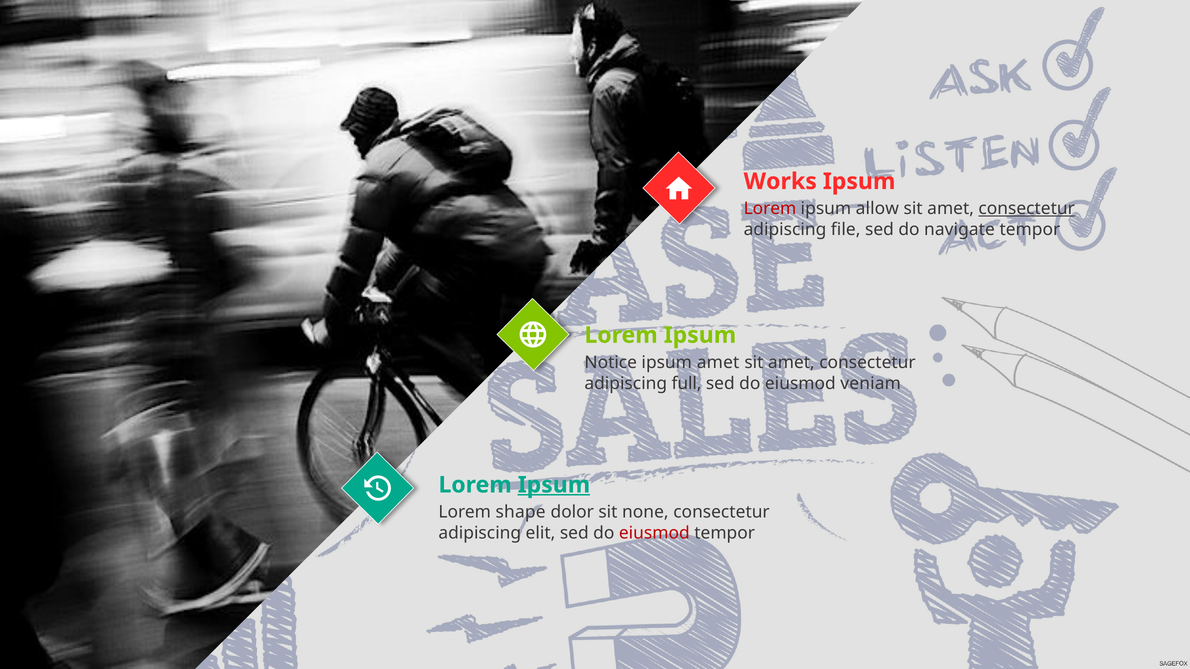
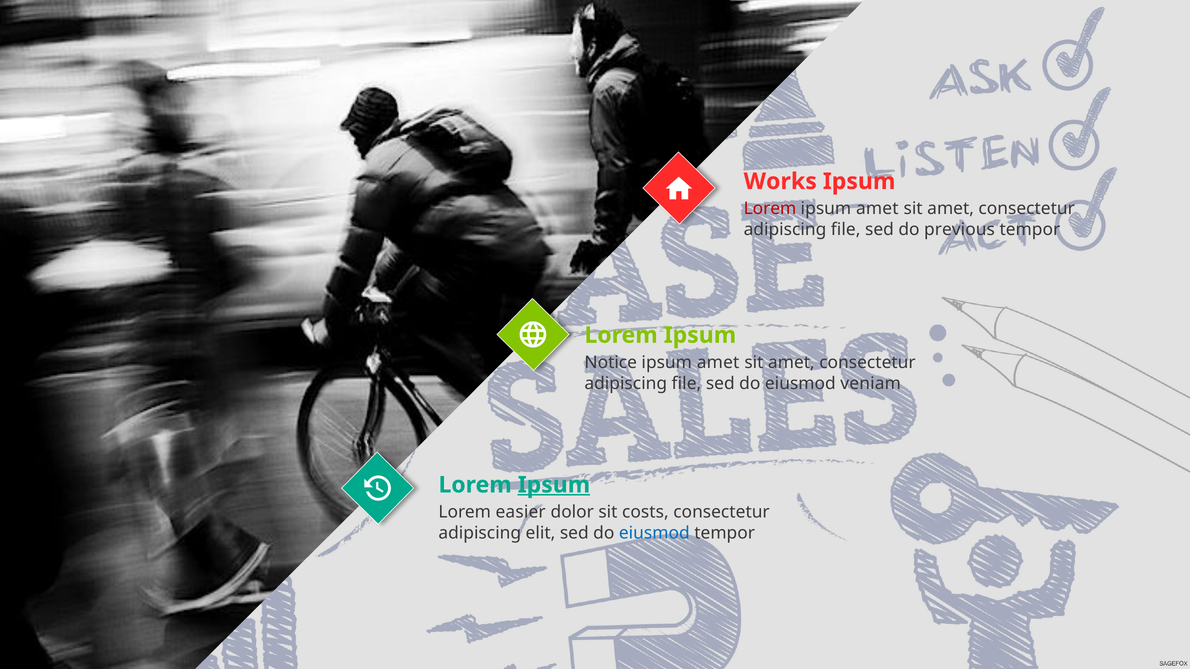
allow at (877, 209): allow -> amet
consectetur at (1027, 209) underline: present -> none
navigate: navigate -> previous
full at (687, 383): full -> file
shape: shape -> easier
none: none -> costs
eiusmod at (654, 533) colour: red -> blue
